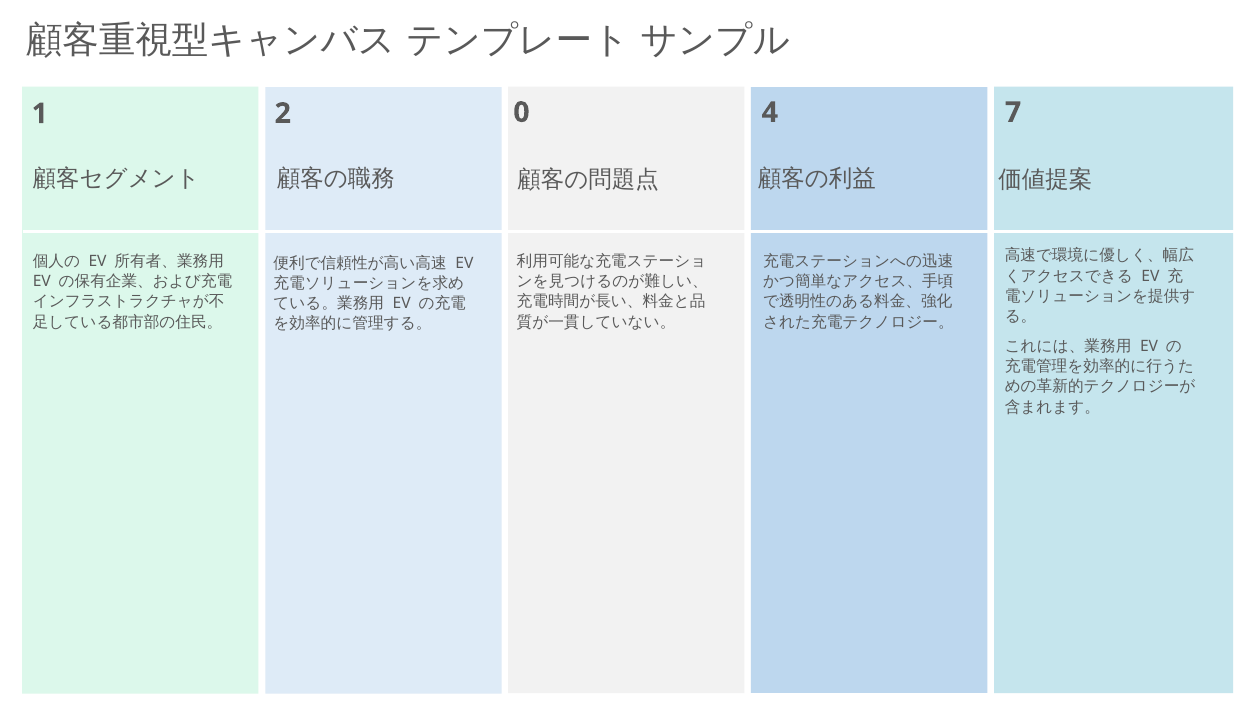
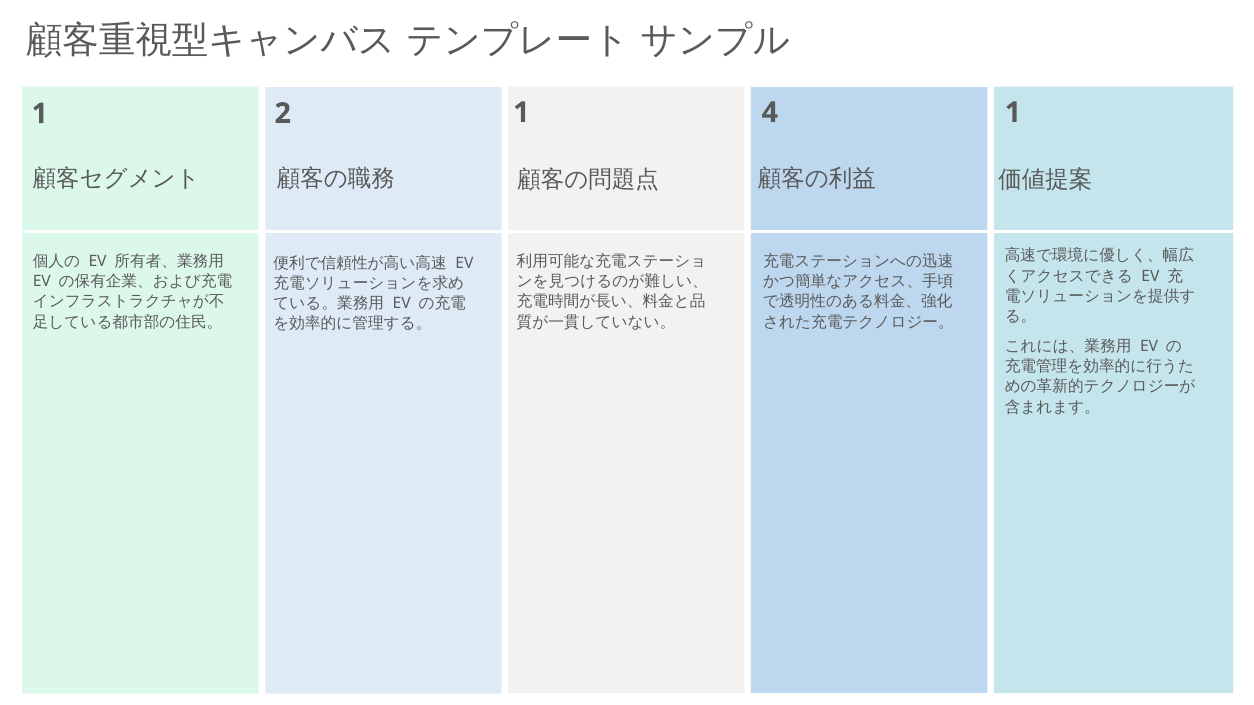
2 0: 0 -> 1
4 7: 7 -> 1
